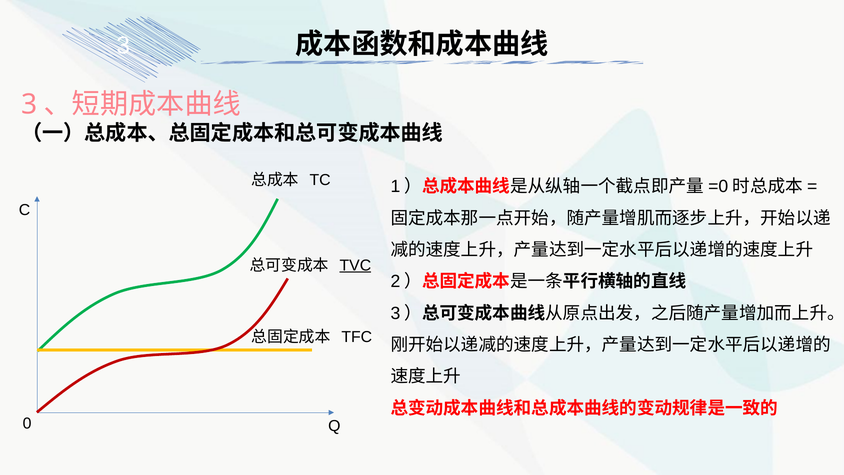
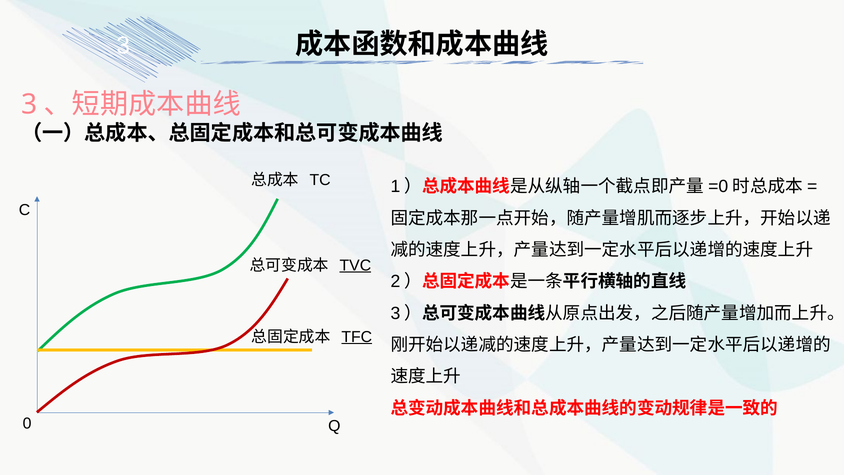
TFC underline: none -> present
